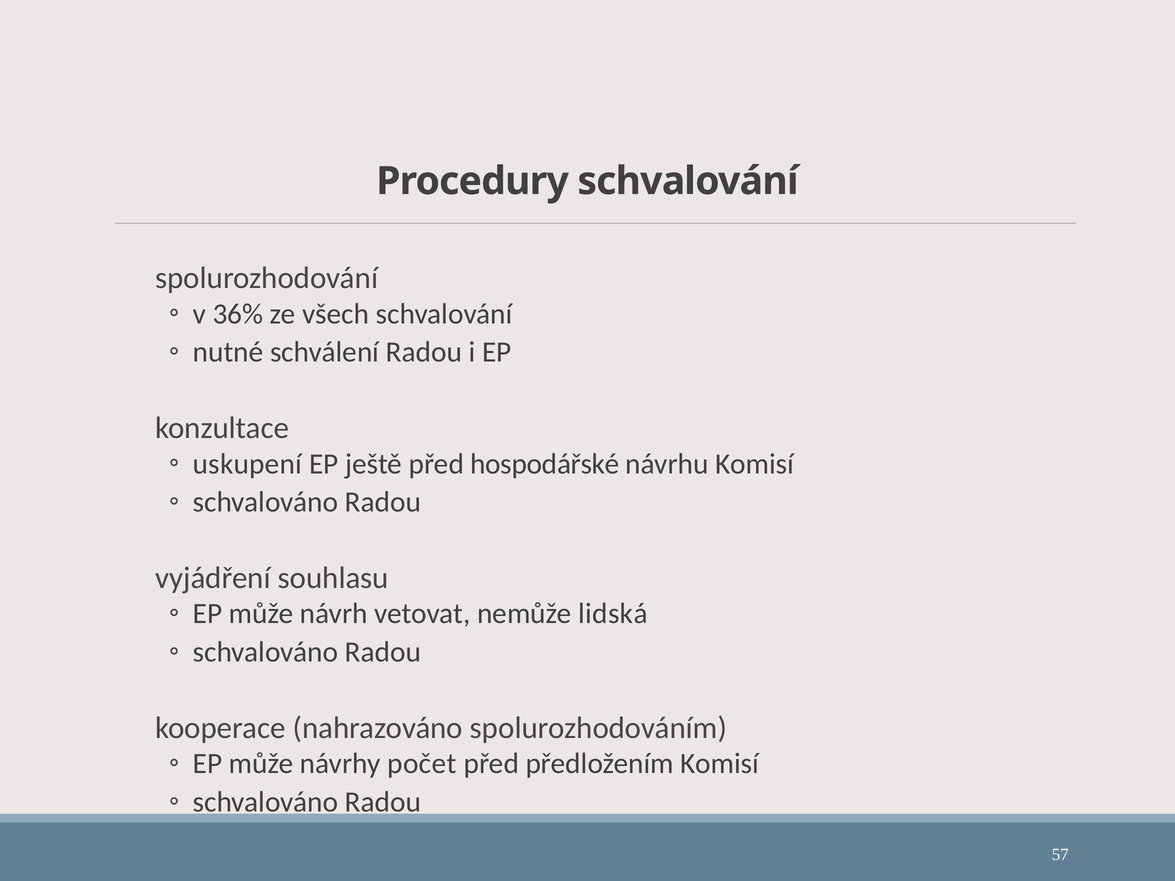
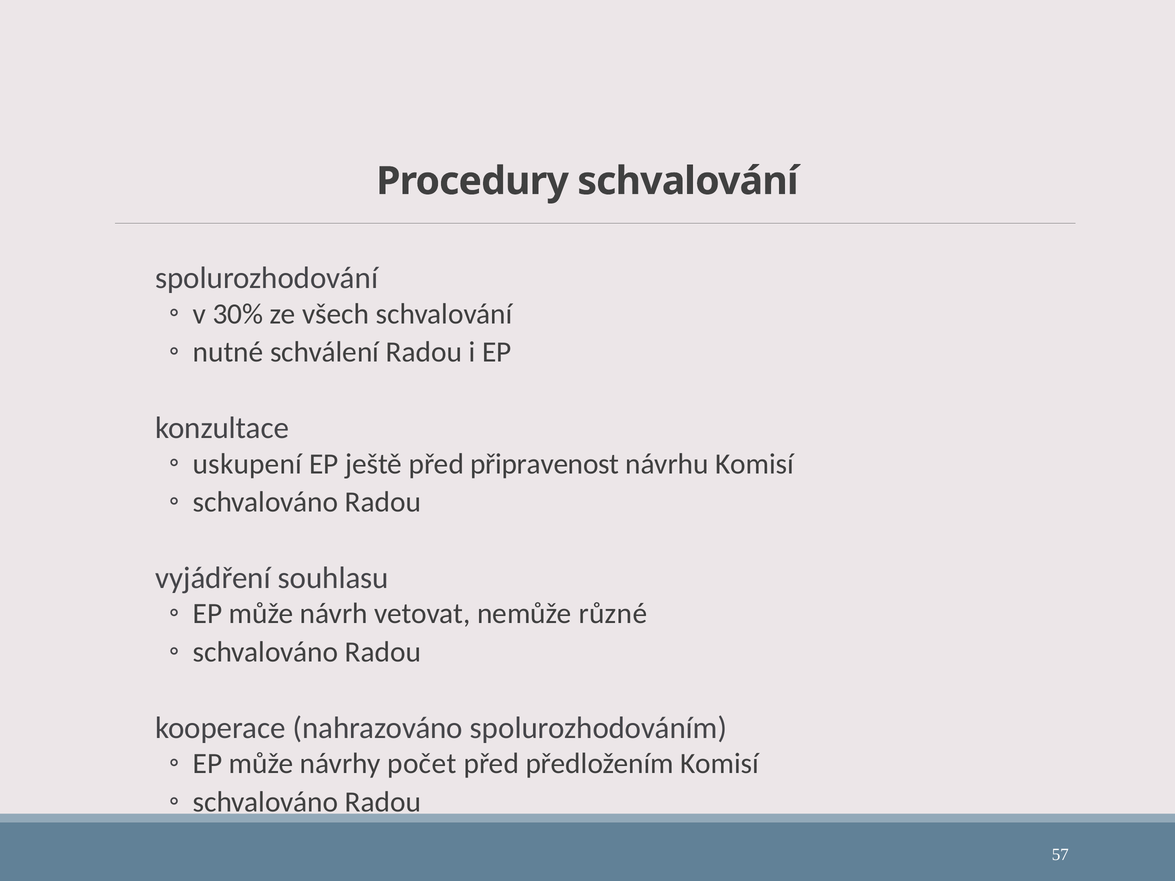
36%: 36% -> 30%
hospodářské: hospodářské -> připravenost
lidská: lidská -> různé
